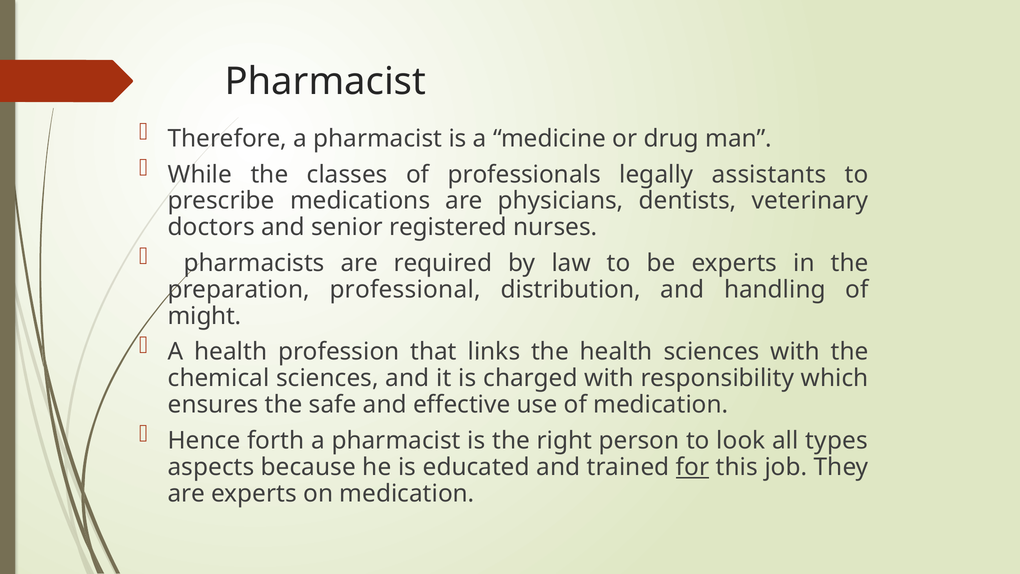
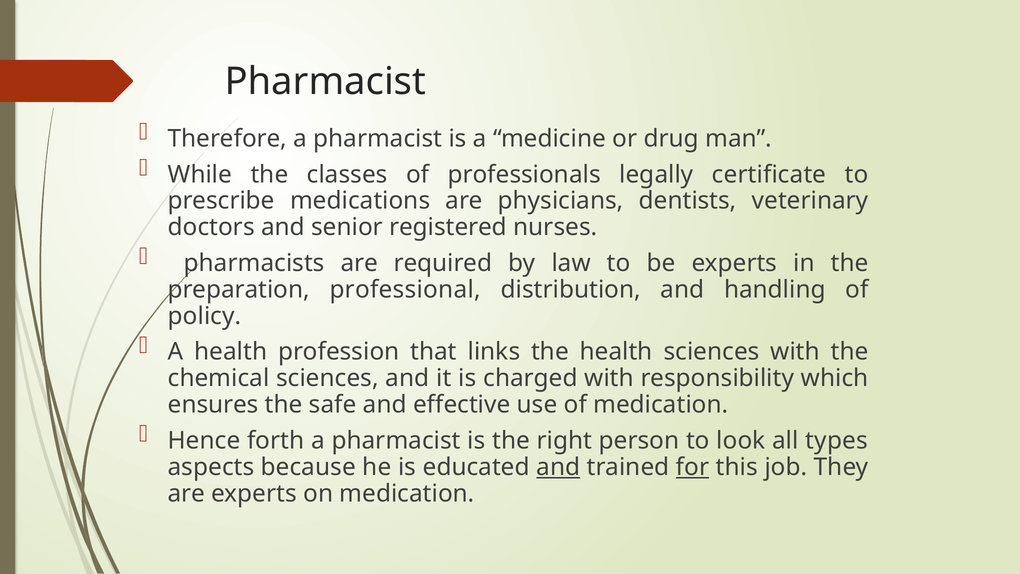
assistants: assistants -> certificate
might: might -> policy
and at (558, 467) underline: none -> present
